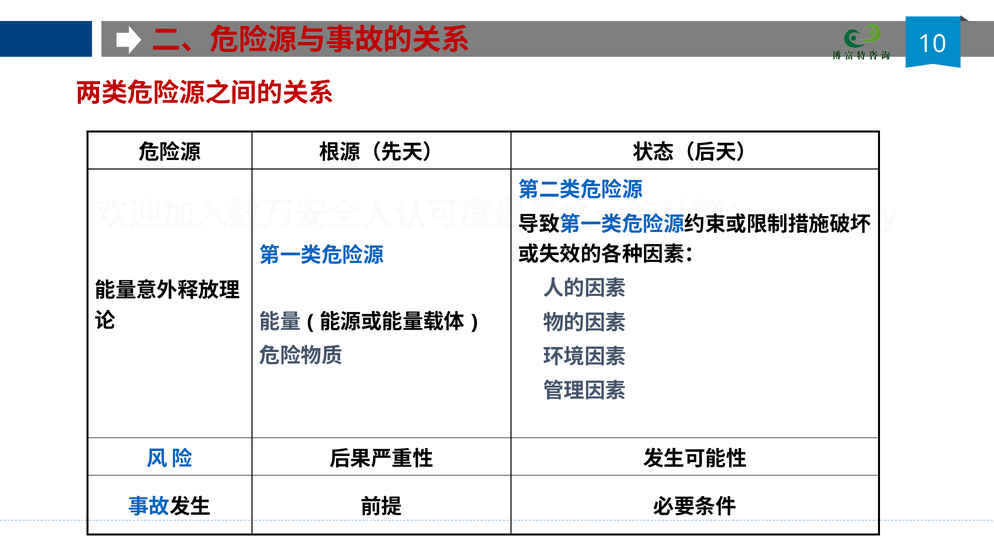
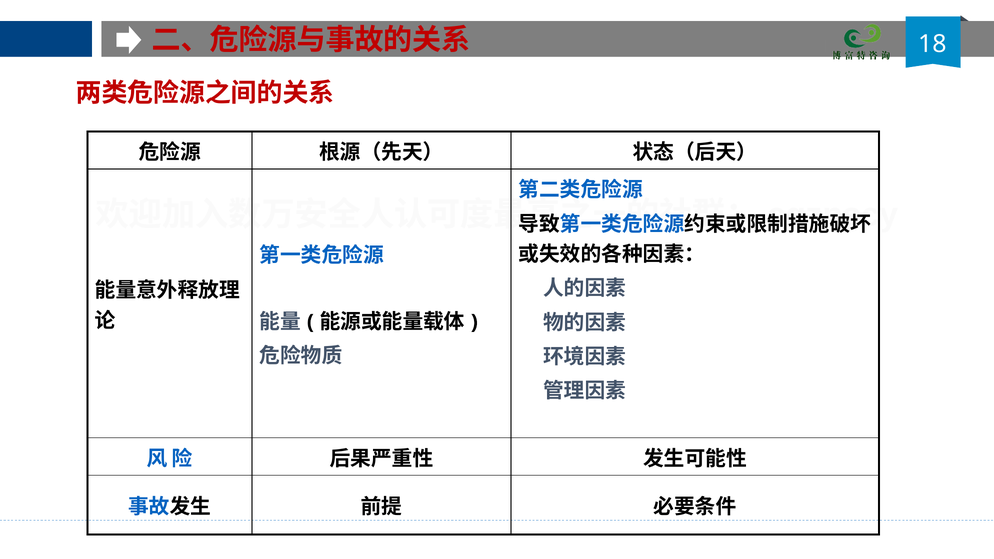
10: 10 -> 18
